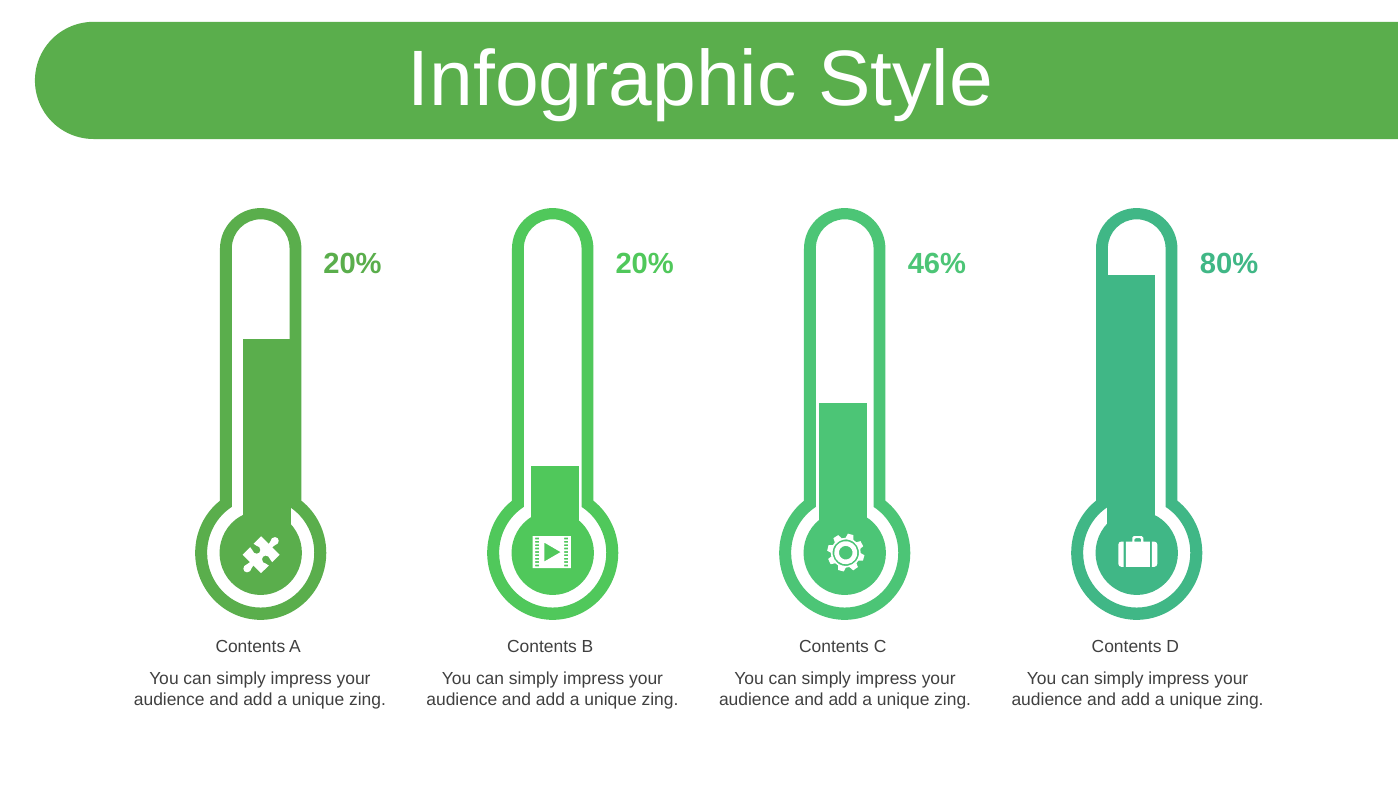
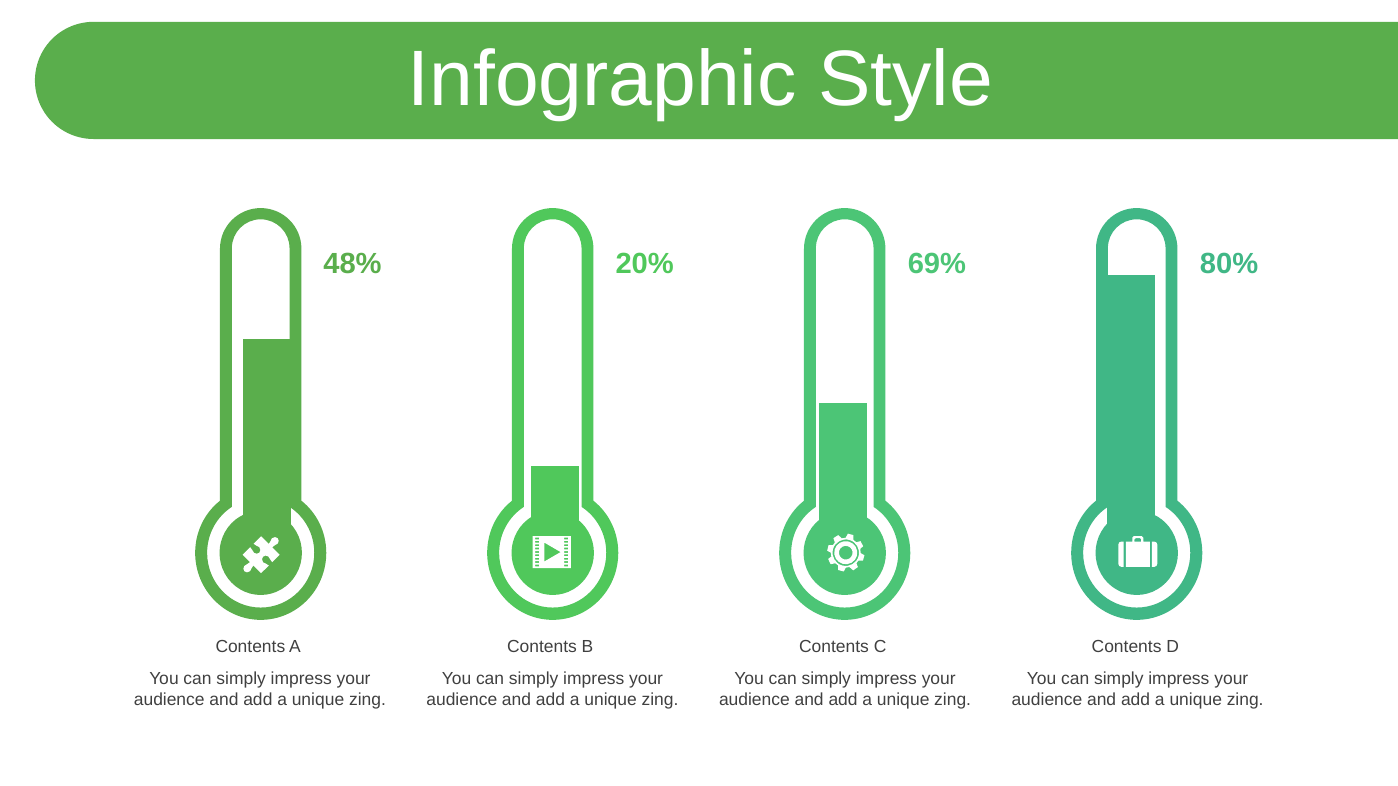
20% at (352, 264): 20% -> 48%
46%: 46% -> 69%
